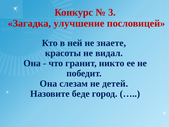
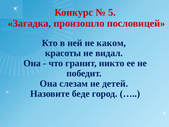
3: 3 -> 5
улучшение: улучшение -> произошло
знаете: знаете -> каком
